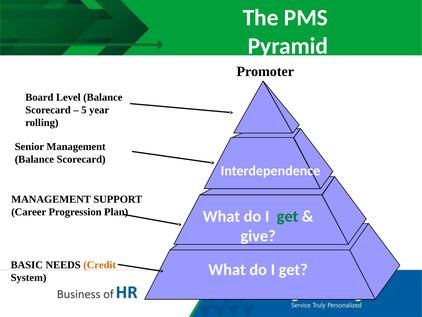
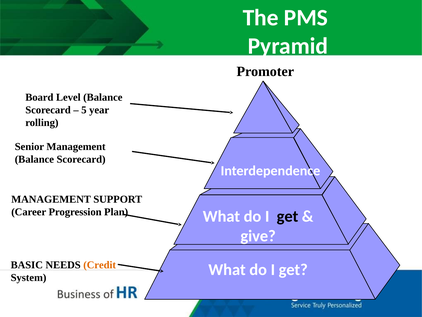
get at (288, 216) colour: green -> black
